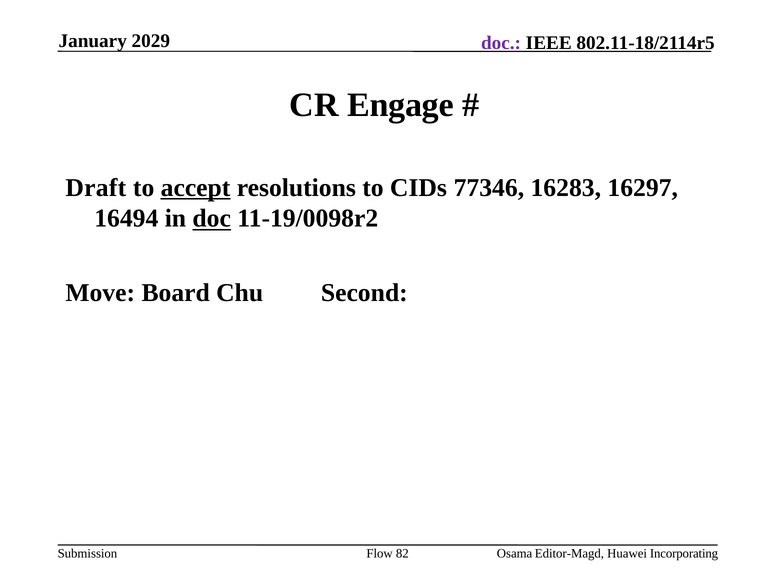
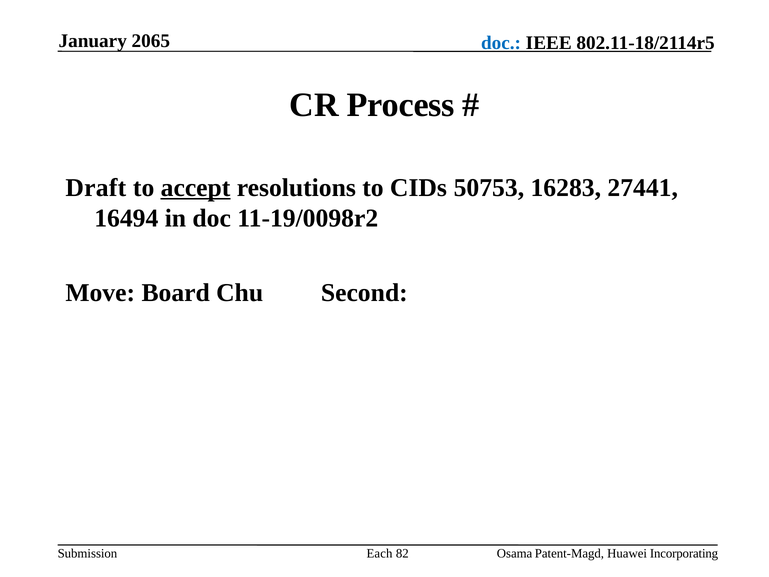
2029: 2029 -> 2065
doc at (501, 43) colour: purple -> blue
Engage: Engage -> Process
77346: 77346 -> 50753
16297: 16297 -> 27441
doc at (212, 218) underline: present -> none
Flow: Flow -> Each
Editor-Magd: Editor-Magd -> Patent-Magd
